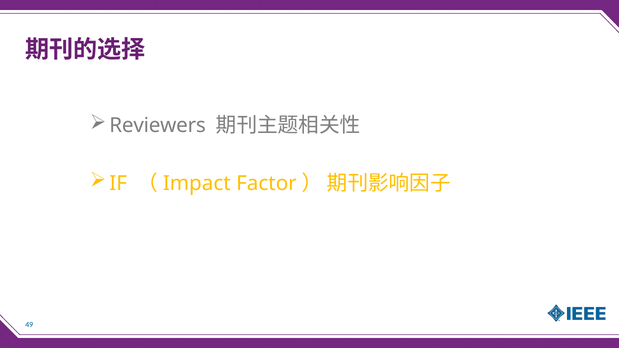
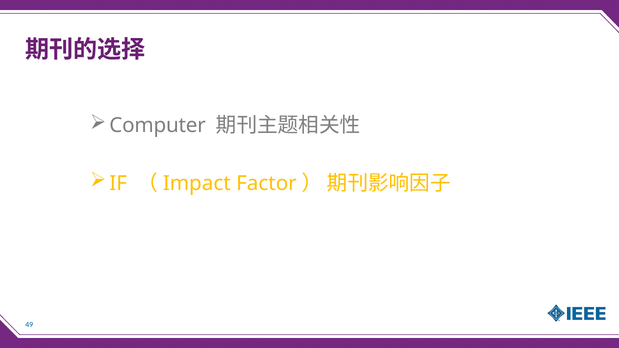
Reviewers: Reviewers -> Computer
